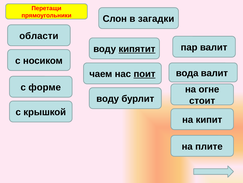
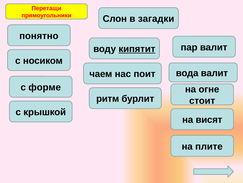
области: области -> понятно
поит underline: present -> none
воду at (108, 98): воду -> ритм
кипит: кипит -> висят
